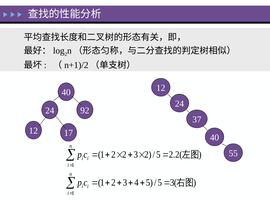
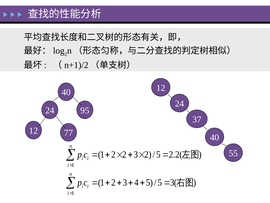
92: 92 -> 95
17: 17 -> 77
